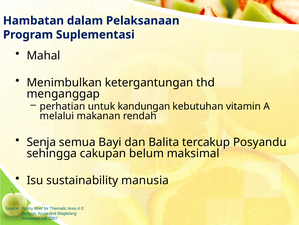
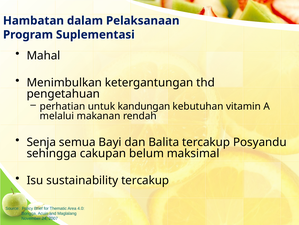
menganggap: menganggap -> pengetahuan
sustainability manusia: manusia -> tercakup
